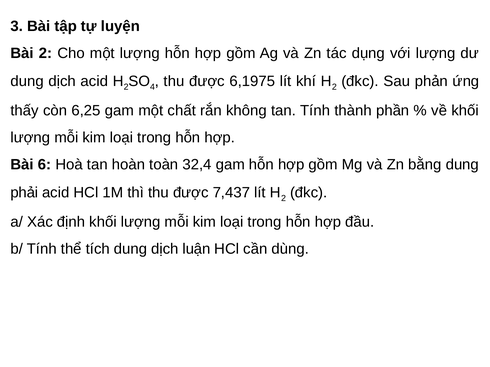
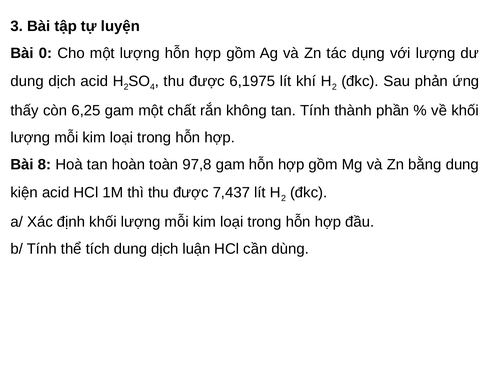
Bài 2: 2 -> 0
6: 6 -> 8
32,4: 32,4 -> 97,8
phải: phải -> kiện
